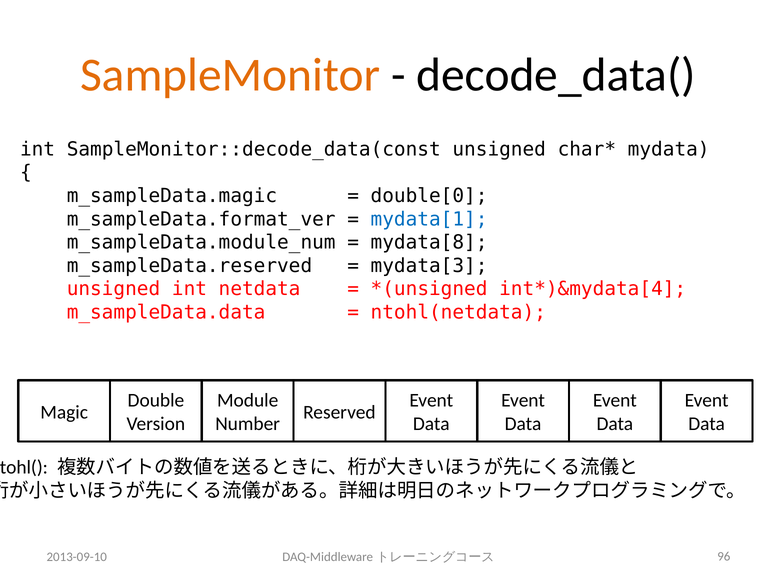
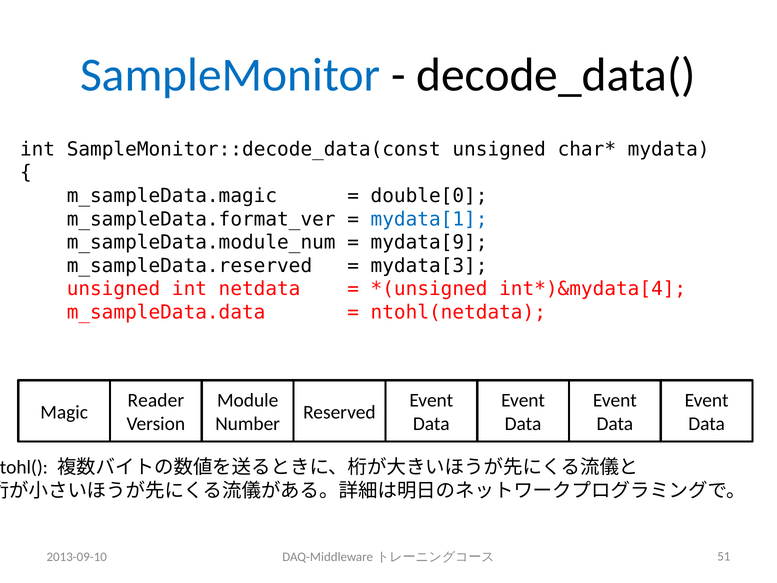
SampleMonitor colour: orange -> blue
mydata[8: mydata[8 -> mydata[9
Double: Double -> Reader
96: 96 -> 51
